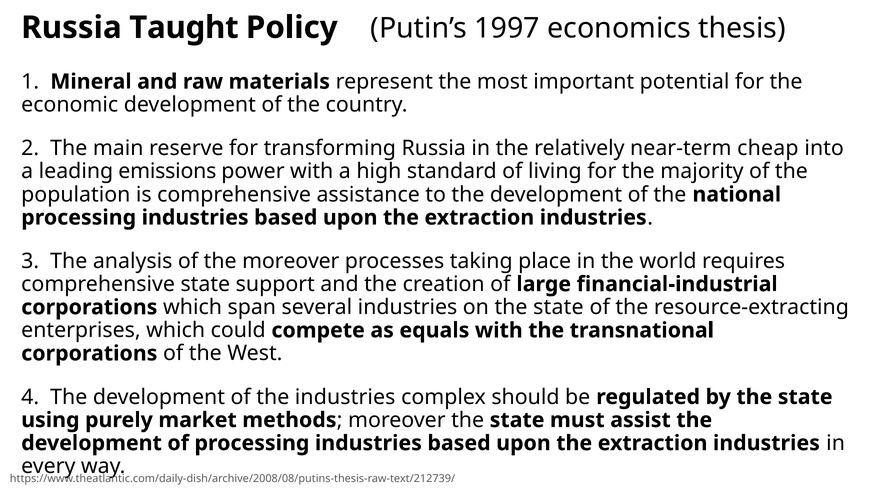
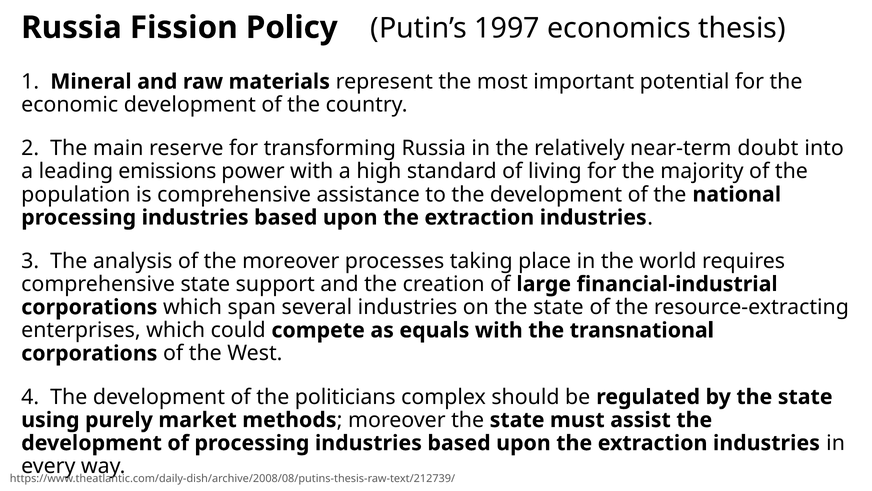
Taught: Taught -> Fission
cheap: cheap -> doubt
the industries: industries -> politicians
